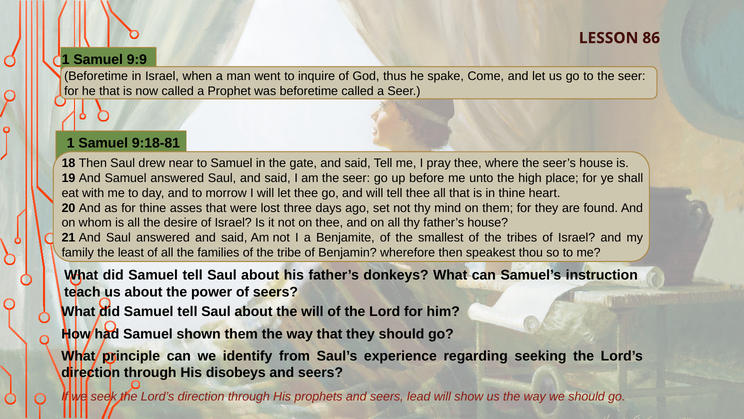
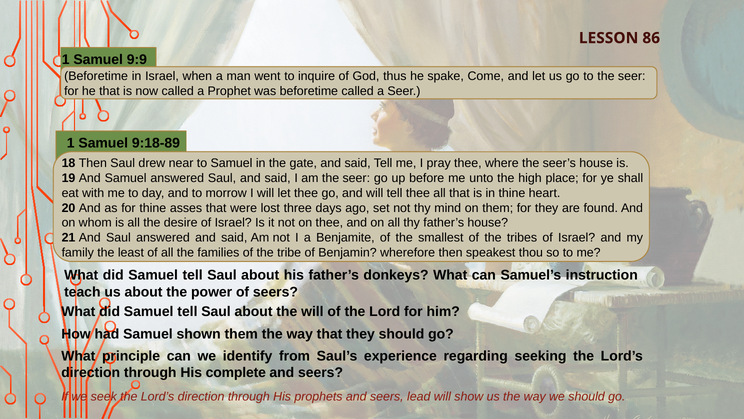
9:18-81: 9:18-81 -> 9:18-89
disobeys: disobeys -> complete
